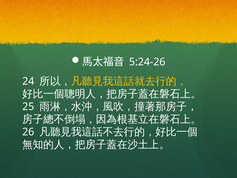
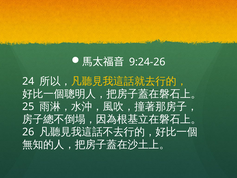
5:24-26: 5:24-26 -> 9:24-26
